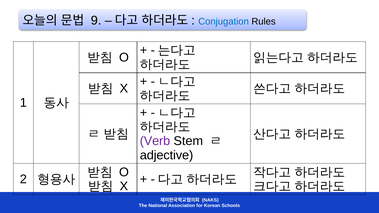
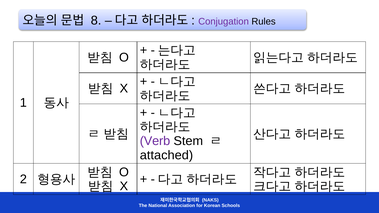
9: 9 -> 8
Conjugation colour: blue -> purple
adjective: adjective -> attached
